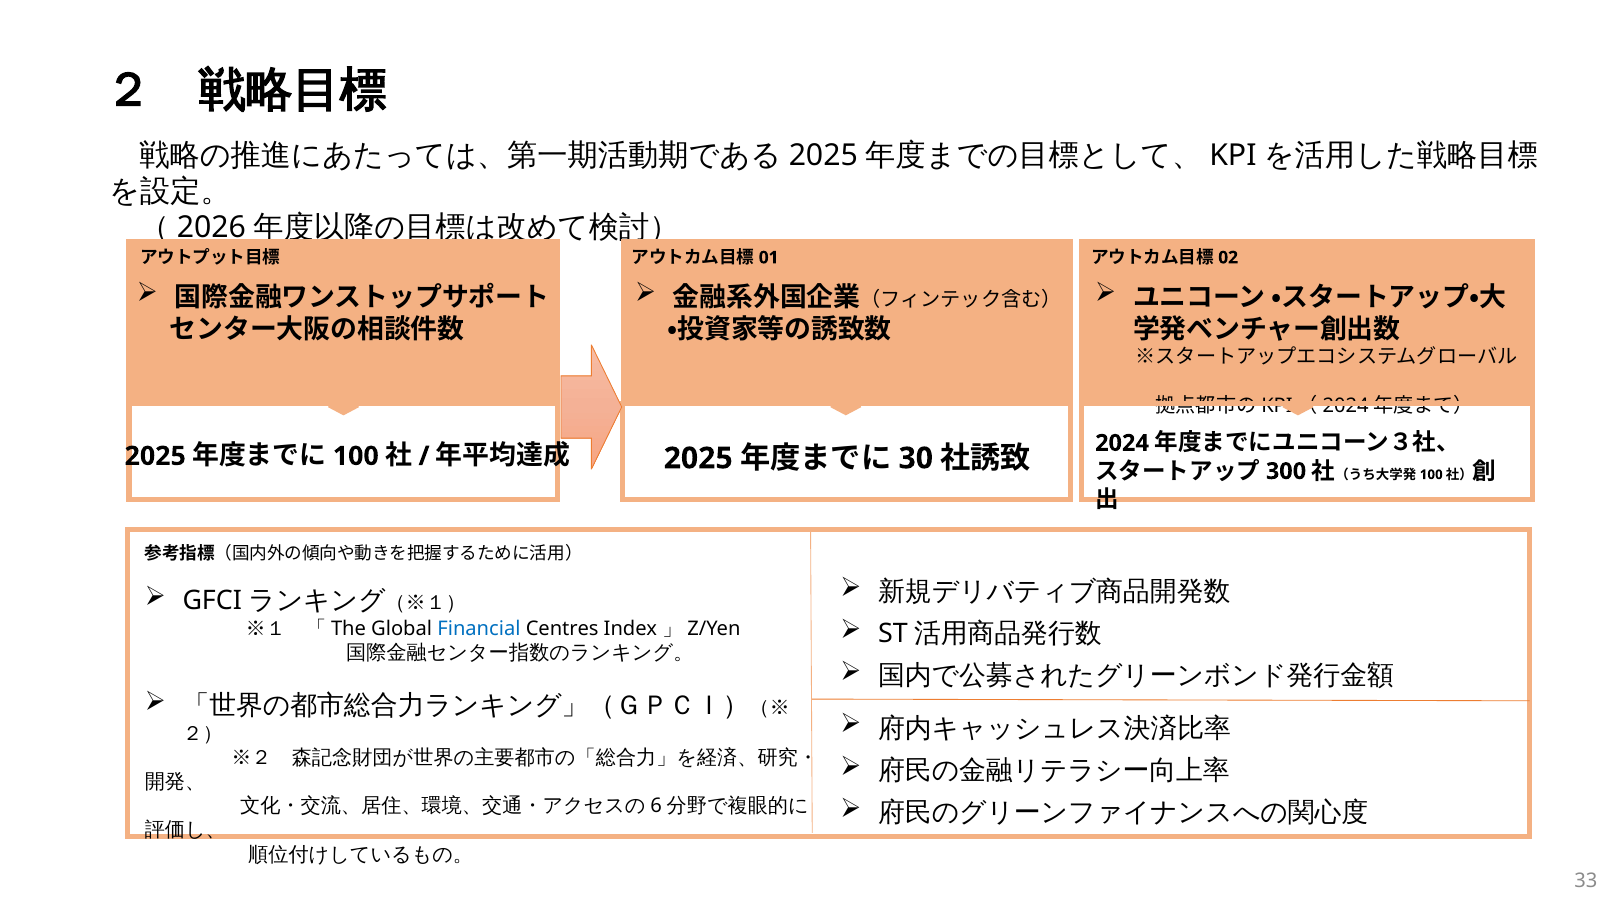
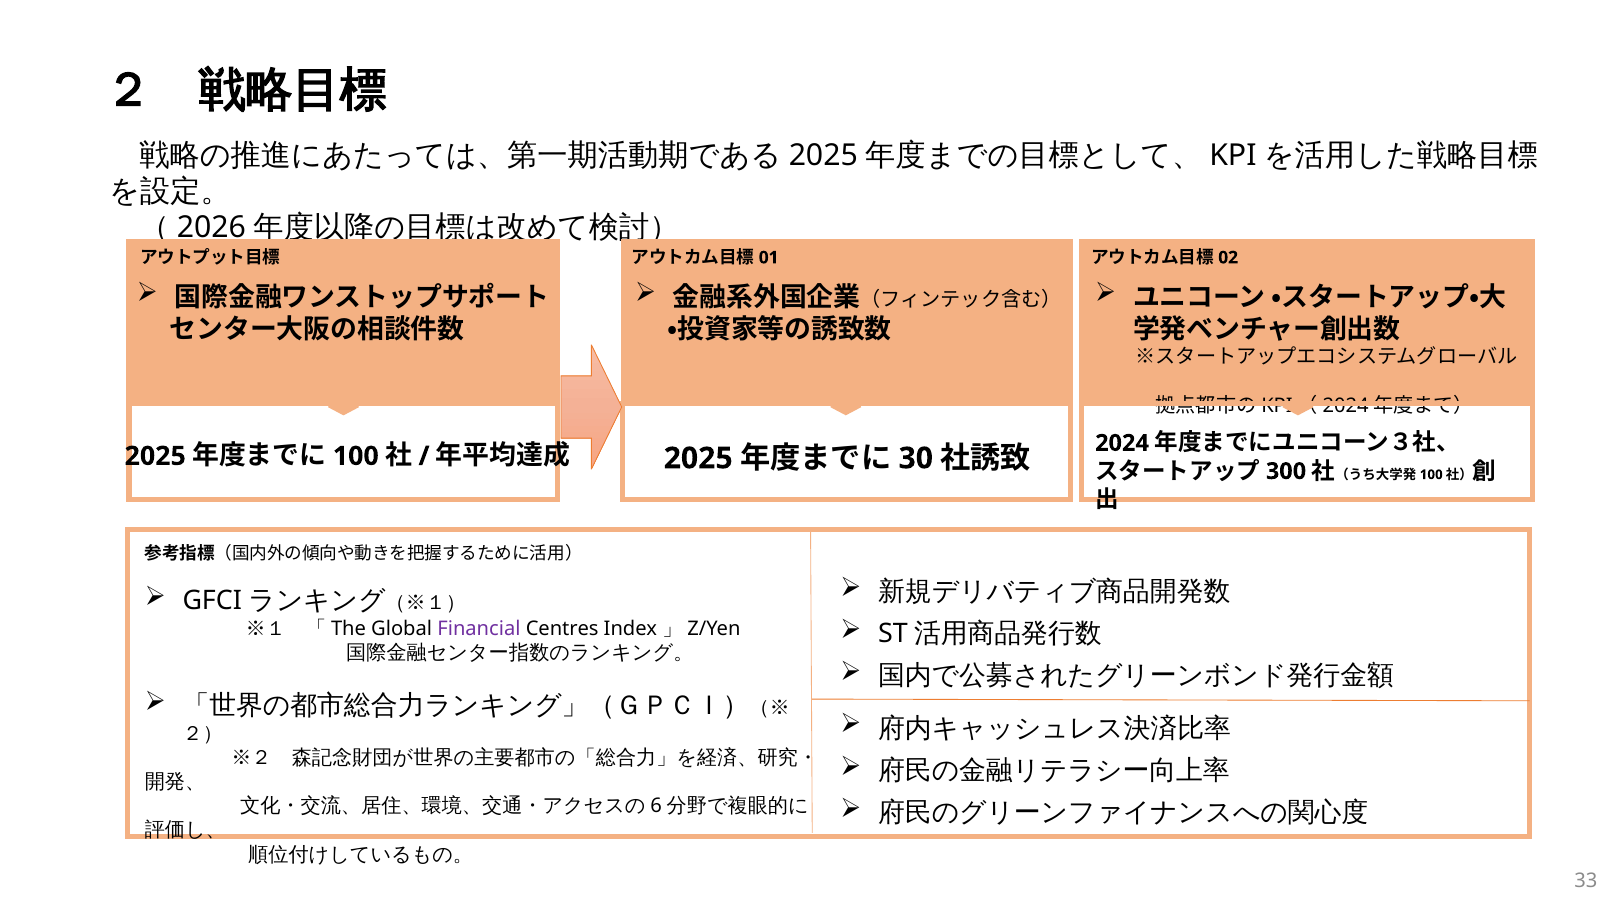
Financial colour: blue -> purple
